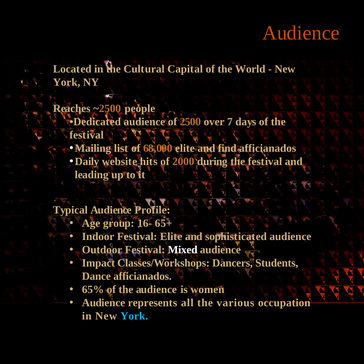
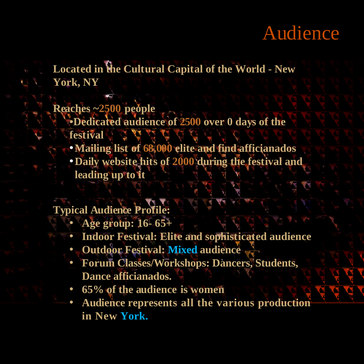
7: 7 -> 0
Mixed colour: white -> light blue
Impact: Impact -> Forum
occupation: occupation -> production
